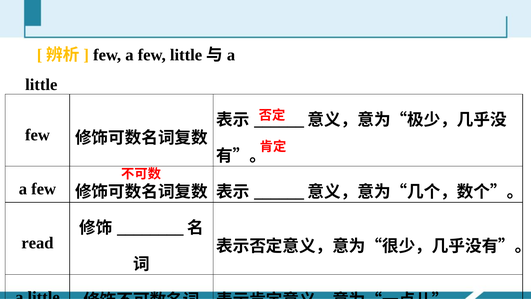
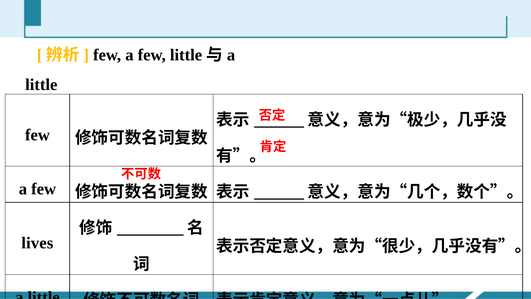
read: read -> lives
